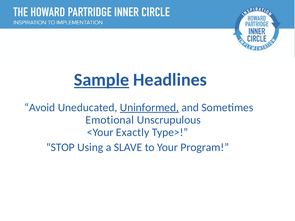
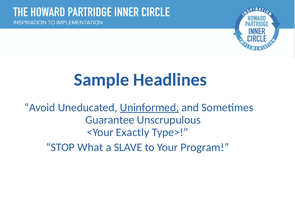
Sample underline: present -> none
Emotional: Emotional -> Guarantee
Using: Using -> What
